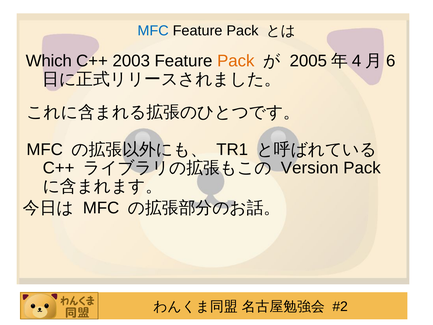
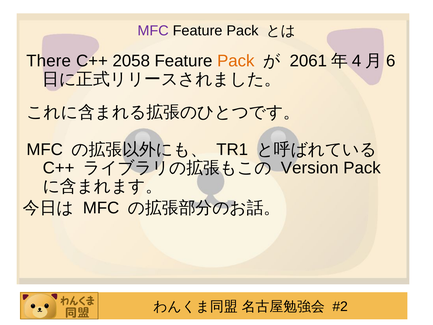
MFC at (153, 31) colour: blue -> purple
Which: Which -> There
2003: 2003 -> 2058
2005: 2005 -> 2061
